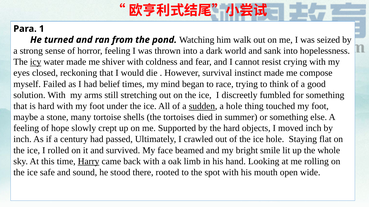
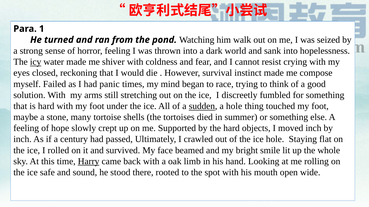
belief: belief -> panic
